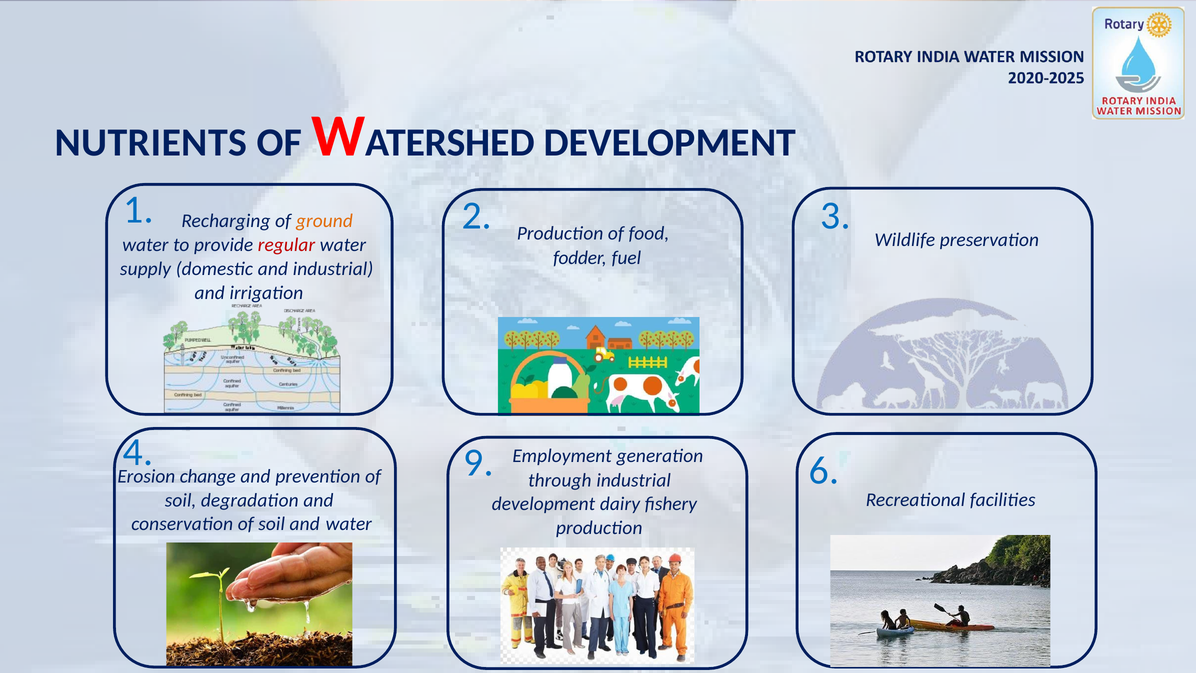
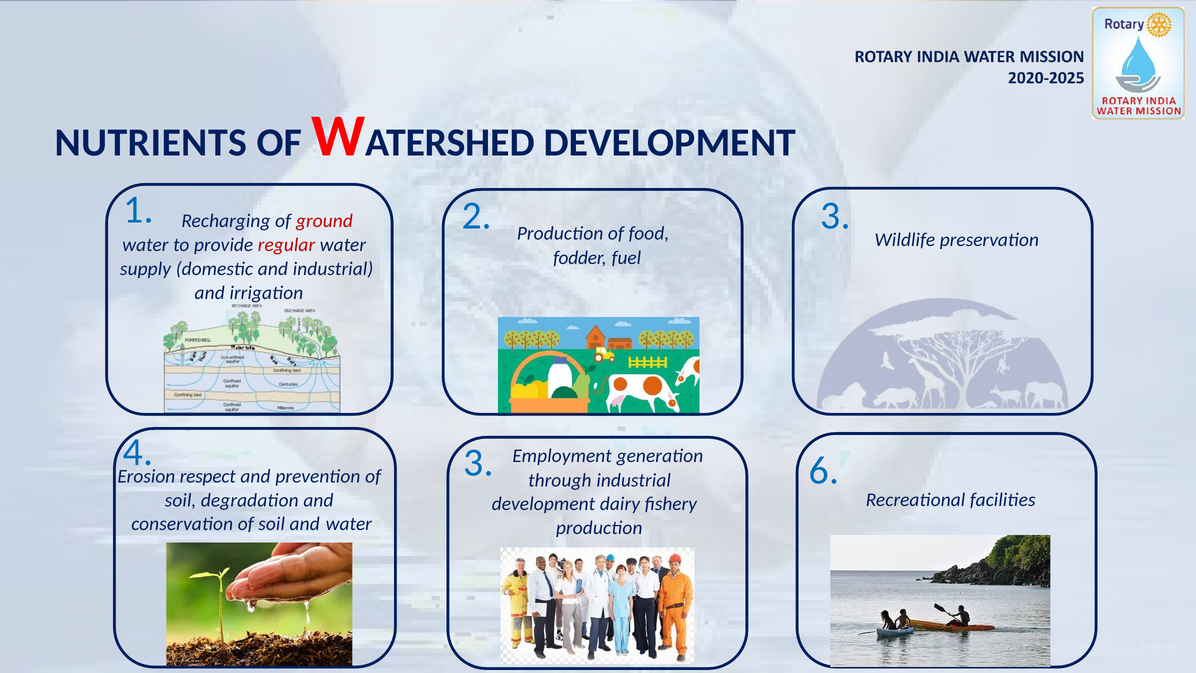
ground colour: orange -> red
4 9: 9 -> 3
change: change -> respect
